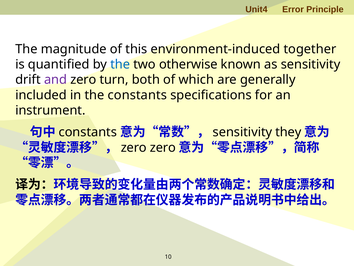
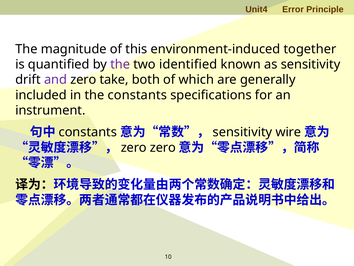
the at (120, 64) colour: blue -> purple
otherwise: otherwise -> identified
turn: turn -> take
they: they -> wire
